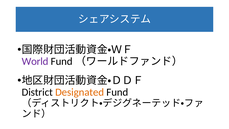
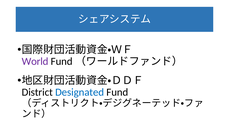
Designated colour: orange -> blue
